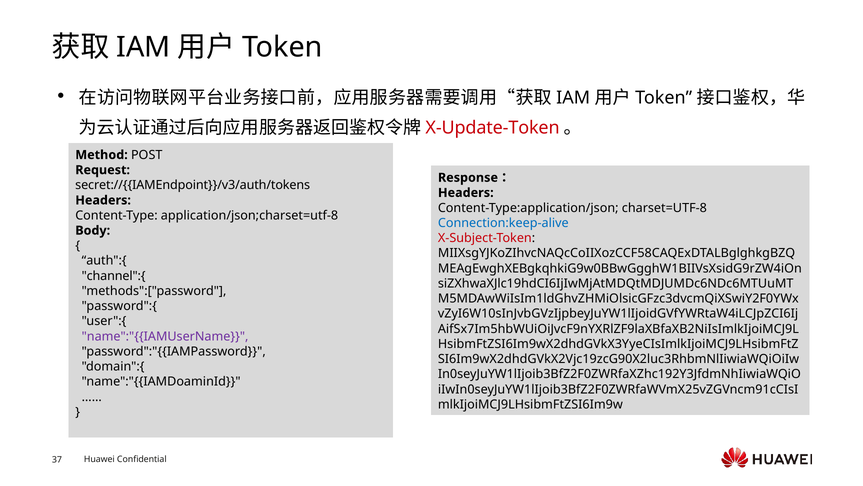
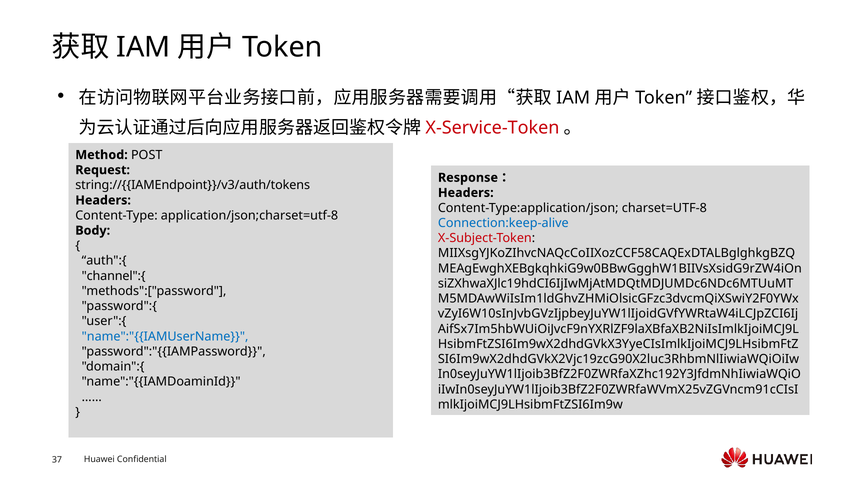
X-Update-Token: X-Update-Token -> X-Service-Token
secret://{{IAMEndpoint}}/v3/auth/tokens: secret://{{IAMEndpoint}}/v3/auth/tokens -> string://{{IAMEndpoint}}/v3/auth/tokens
name":"{{IAMUserName colour: purple -> blue
